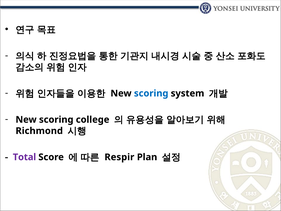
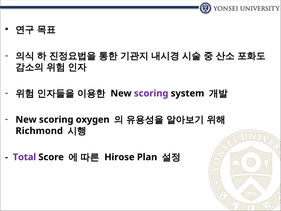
scoring at (151, 93) colour: blue -> purple
college: college -> oxygen
Respir: Respir -> Hirose
